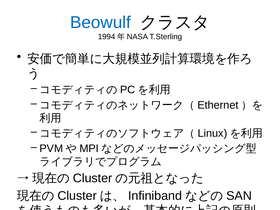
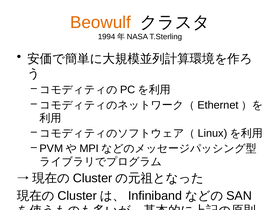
Beowulf colour: blue -> orange
